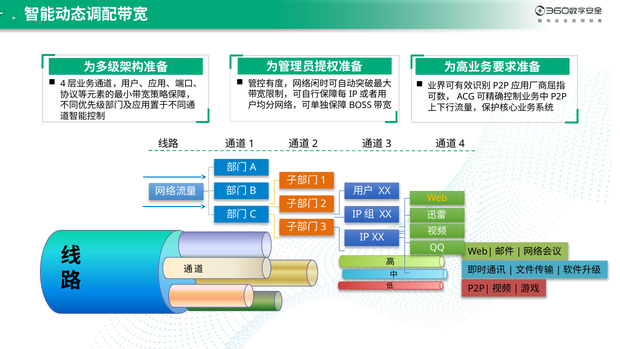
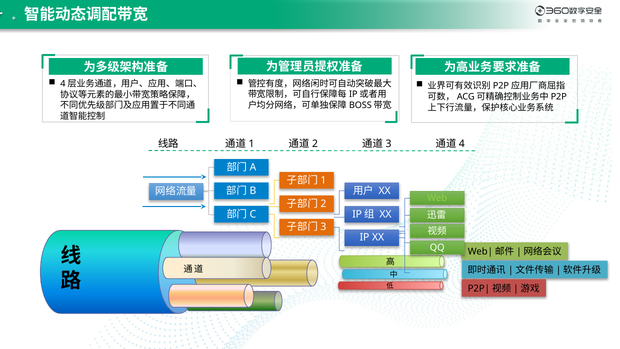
Web colour: yellow -> light green
